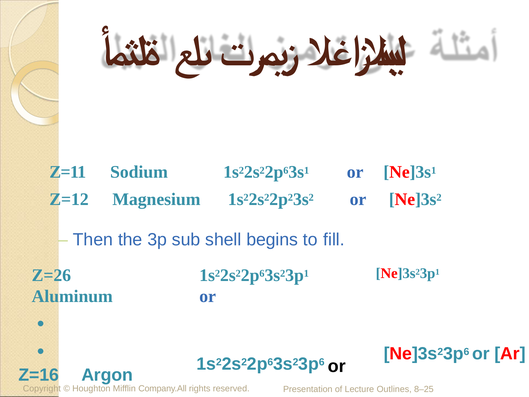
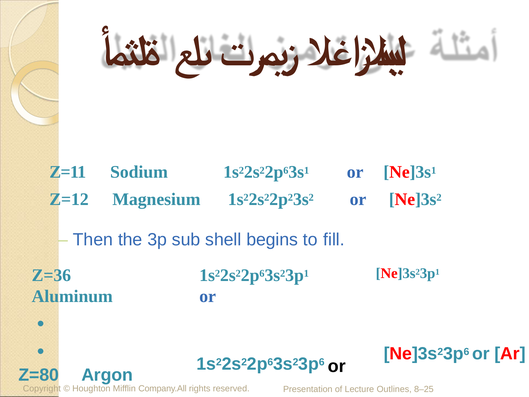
Z=26: Z=26 -> Z=36
Z=16: Z=16 -> Z=80
